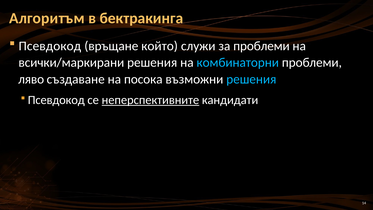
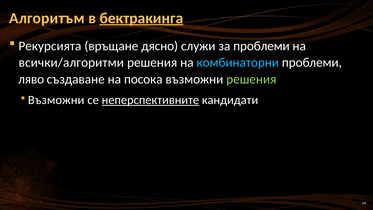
бектракинга underline: none -> present
Псевдокод at (50, 46): Псевдокод -> Рекурсията
който: който -> дясно
всички/маркирани: всички/маркирани -> всички/алгоритми
решения at (251, 79) colour: light blue -> light green
Псевдокод at (56, 100): Псевдокод -> Възможни
